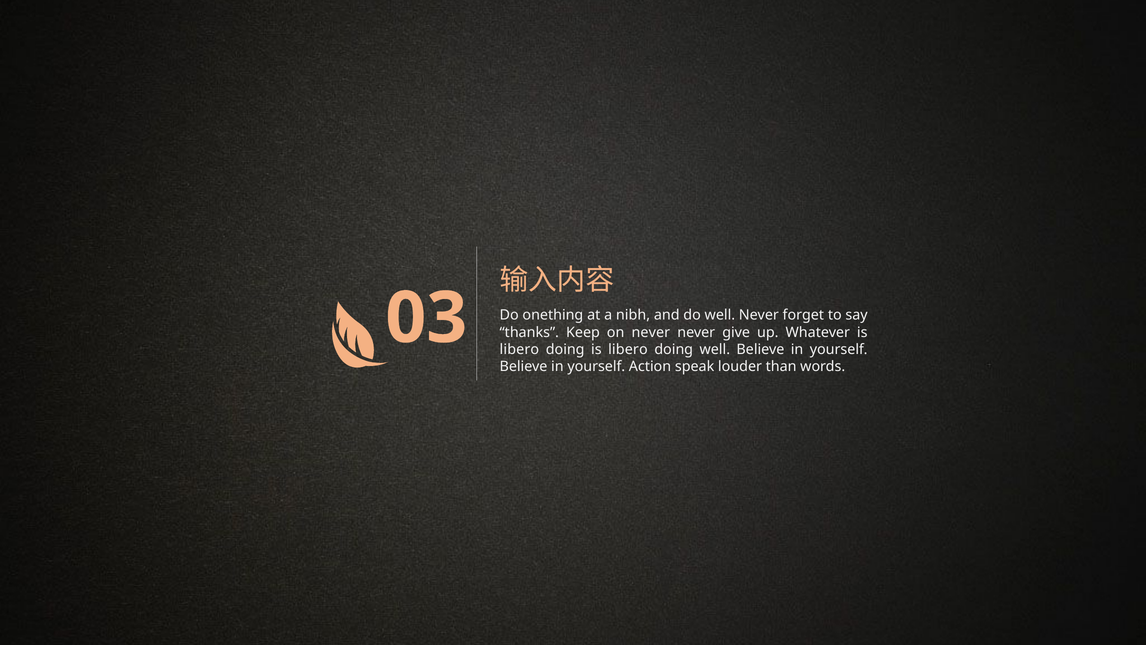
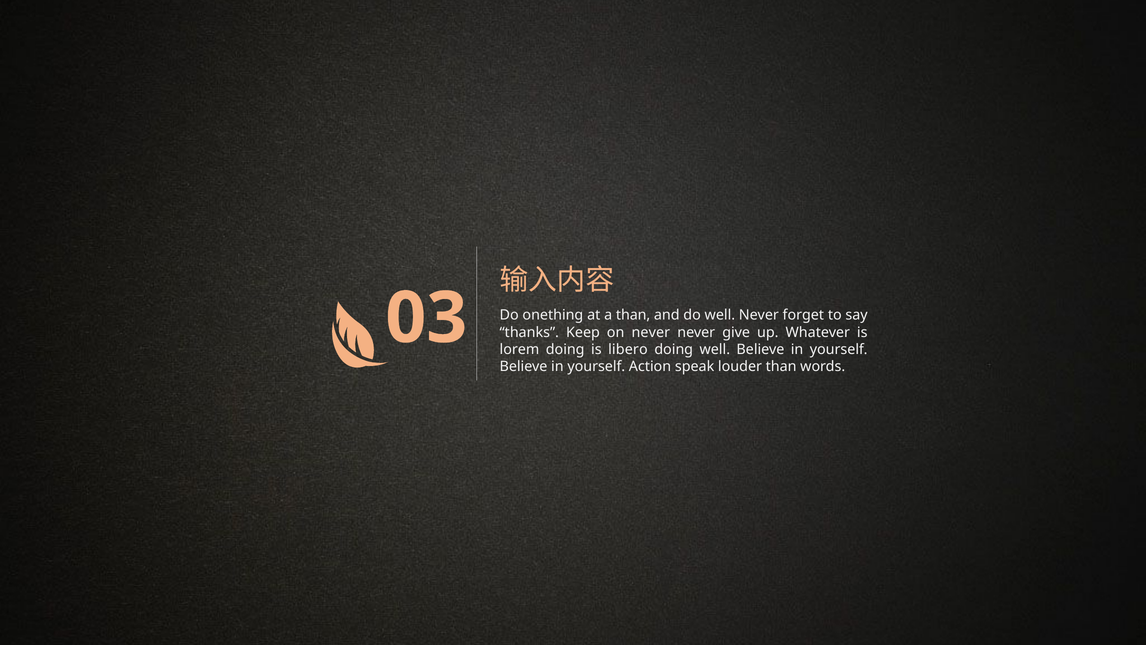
a nibh: nibh -> than
libero at (519, 349): libero -> lorem
